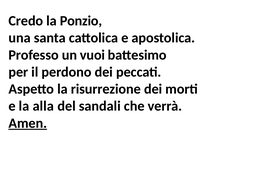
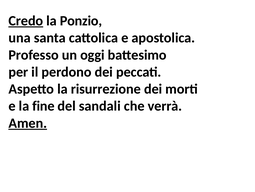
Credo underline: none -> present
vuoi: vuoi -> oggi
alla: alla -> fine
